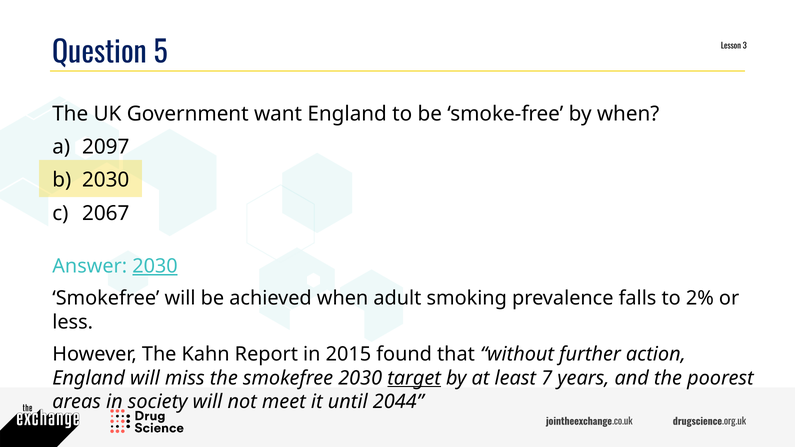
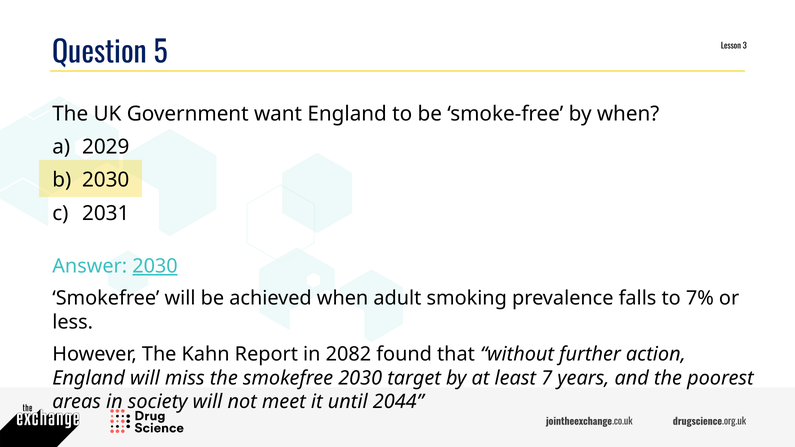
2097: 2097 -> 2029
2067: 2067 -> 2031
2%: 2% -> 7%
2015: 2015 -> 2082
target underline: present -> none
